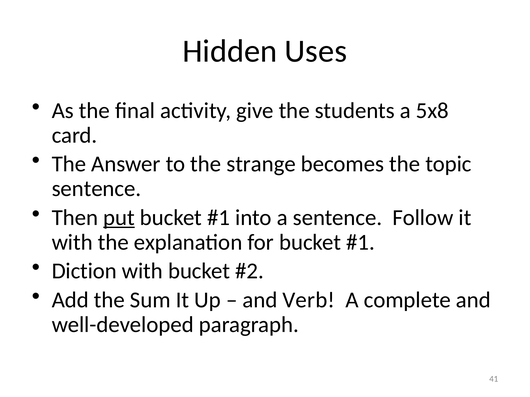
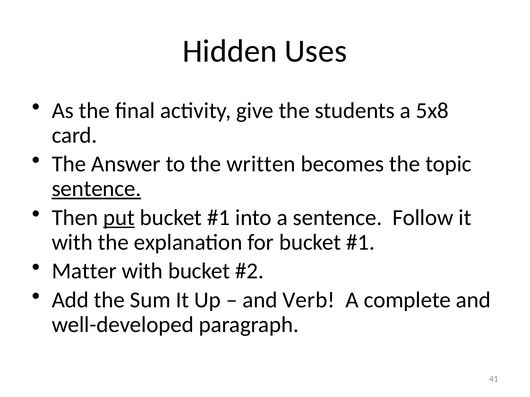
strange: strange -> written
sentence at (96, 189) underline: none -> present
Diction: Diction -> Matter
